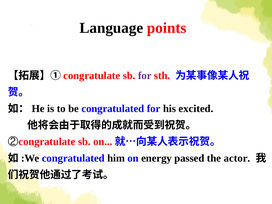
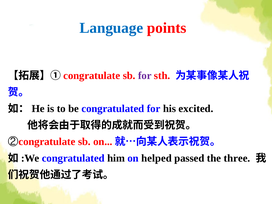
Language colour: black -> blue
energy: energy -> helped
actor: actor -> three
